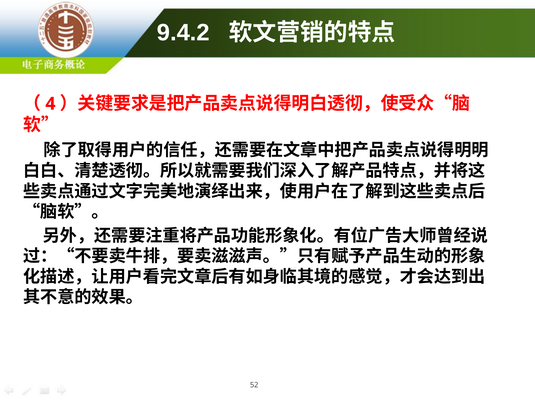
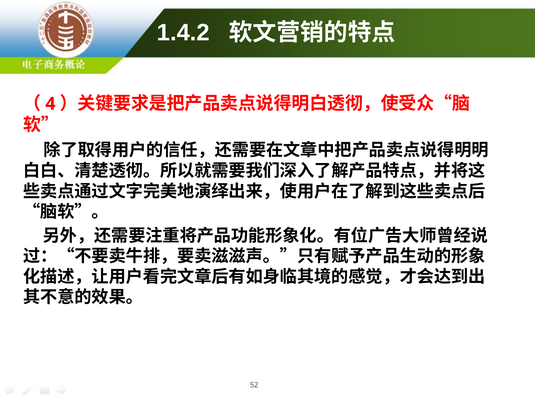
9.4.2: 9.4.2 -> 1.4.2
